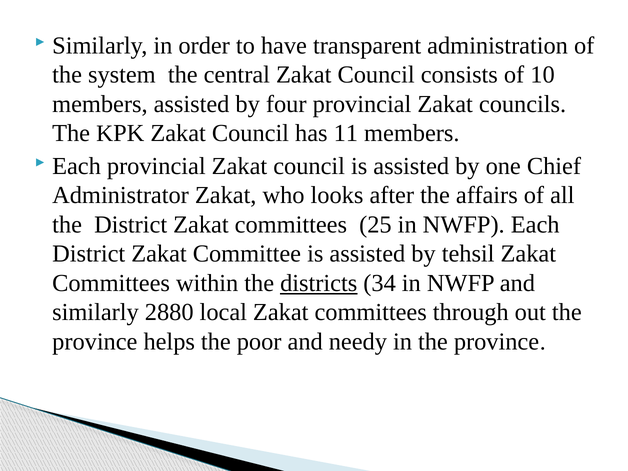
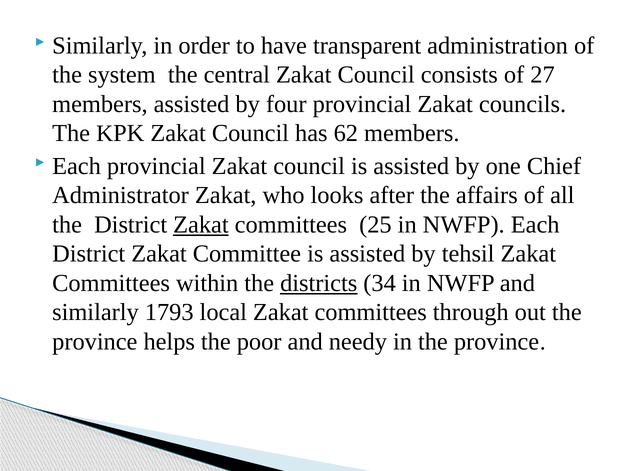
10: 10 -> 27
11: 11 -> 62
Zakat at (201, 225) underline: none -> present
2880: 2880 -> 1793
